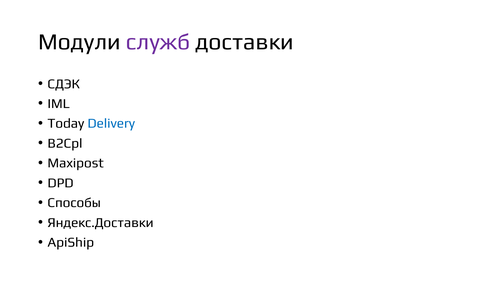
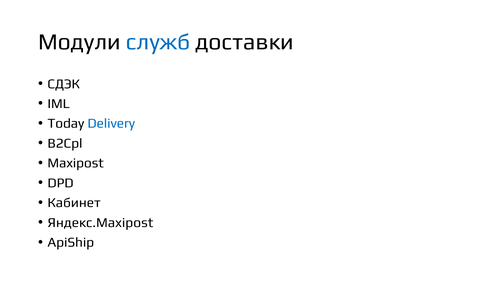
служб colour: purple -> blue
Способы: Способы -> Кабинет
Яндекс.Доставки: Яндекс.Доставки -> Яндекс.Maxipost
